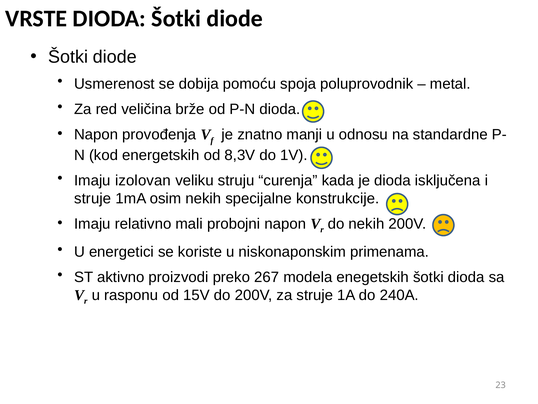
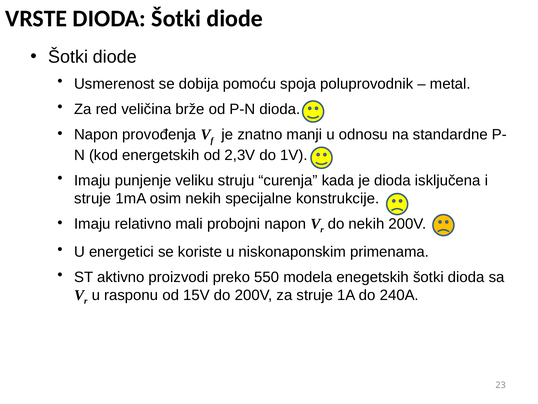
8,3V: 8,3V -> 2,3V
izolovan: izolovan -> punjenje
267: 267 -> 550
